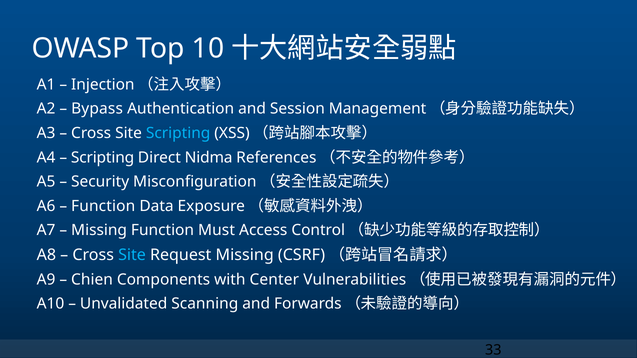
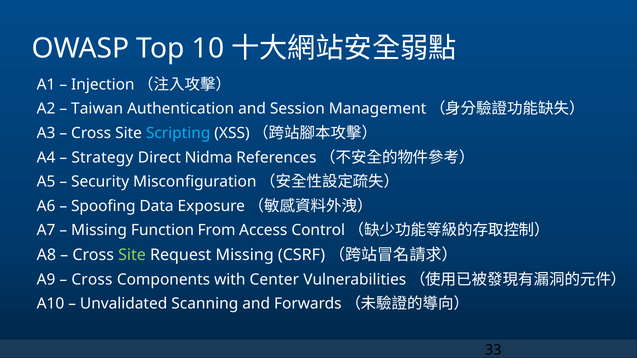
Bypass: Bypass -> Taiwan
Scripting at (103, 158): Scripting -> Strategy
Function at (103, 206): Function -> Spoofing
Must: Must -> From
Site at (132, 255) colour: light blue -> light green
Chien at (92, 280): Chien -> Cross
